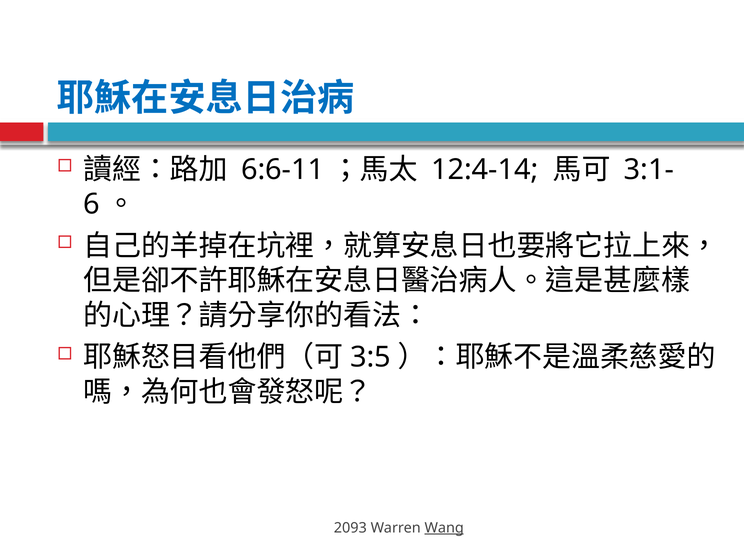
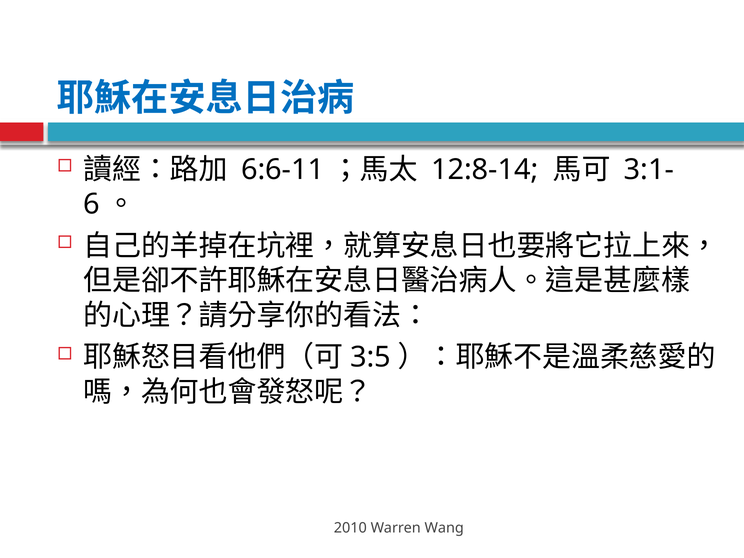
12:4-14: 12:4-14 -> 12:8-14
2093: 2093 -> 2010
Wang underline: present -> none
